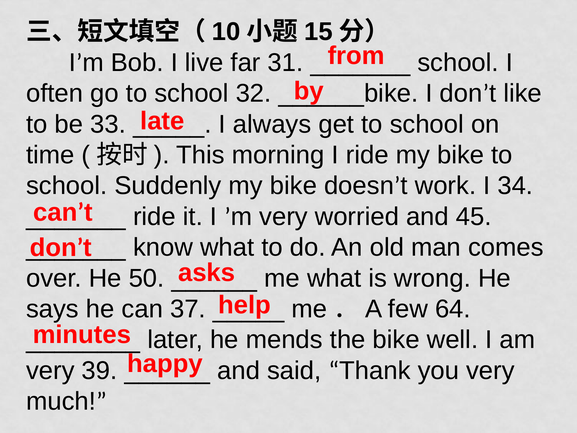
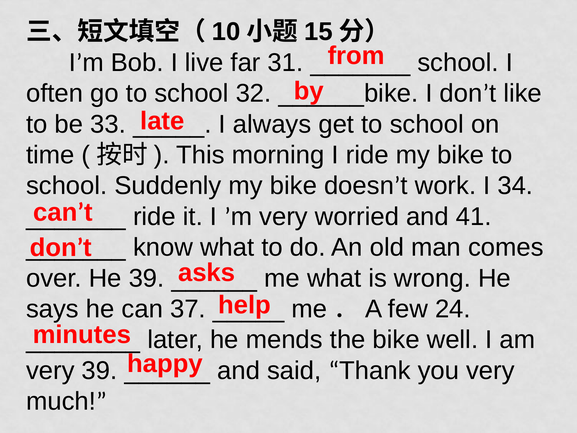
45: 45 -> 41
He 50: 50 -> 39
64: 64 -> 24
